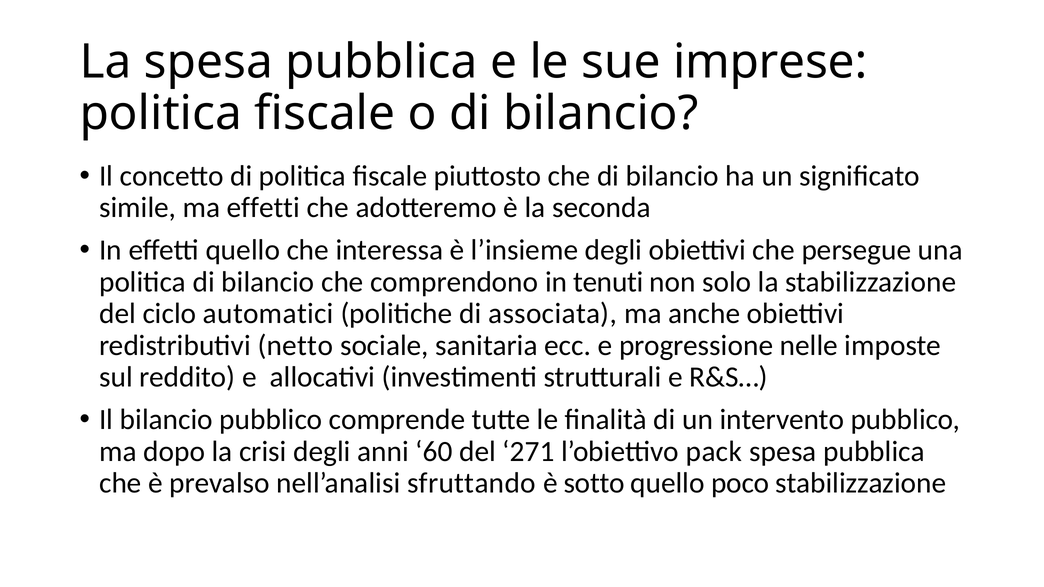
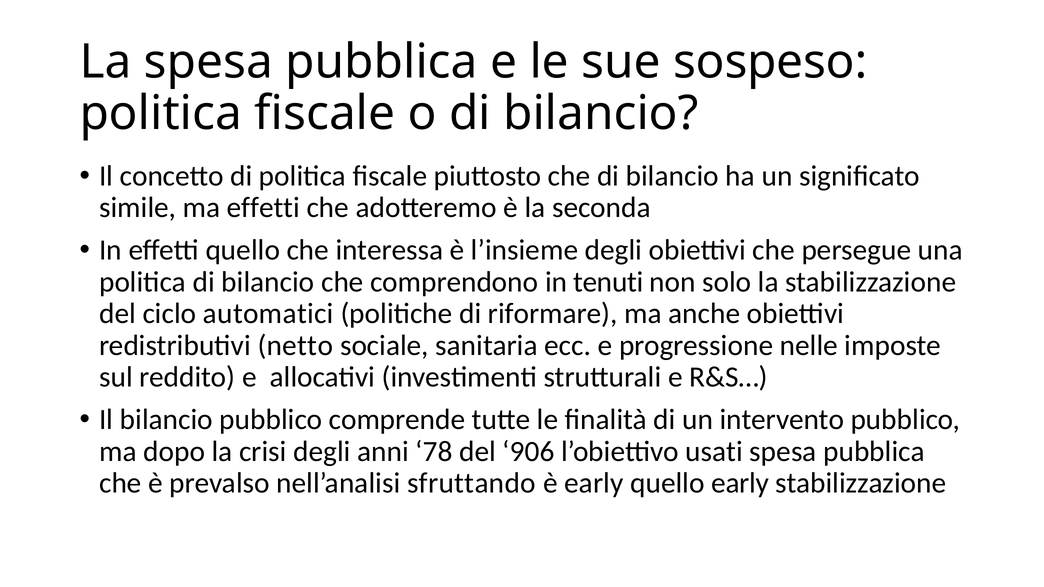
imprese: imprese -> sospeso
associata: associata -> riformare
60: 60 -> 78
271: 271 -> 906
pack: pack -> usati
è sotto: sotto -> early
quello poco: poco -> early
